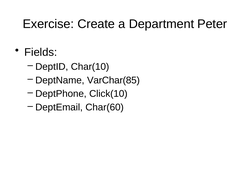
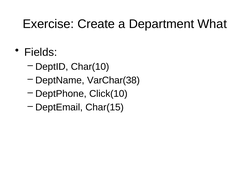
Peter: Peter -> What
VarChar(85: VarChar(85 -> VarChar(38
Char(60: Char(60 -> Char(15
